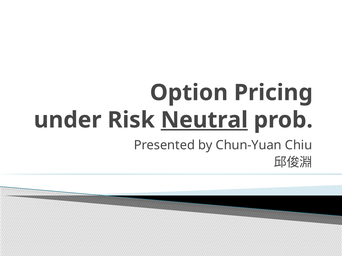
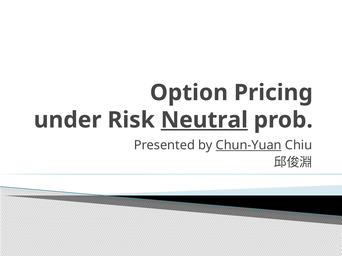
Chun-Yuan underline: none -> present
